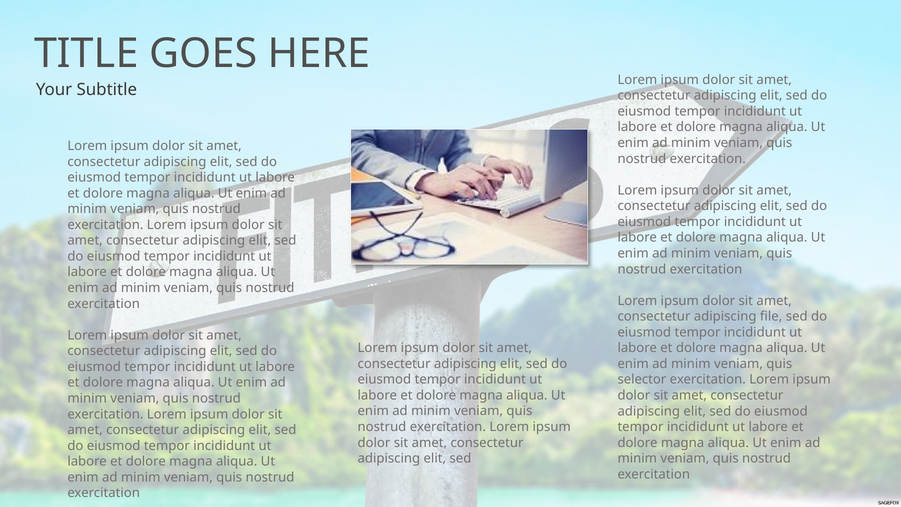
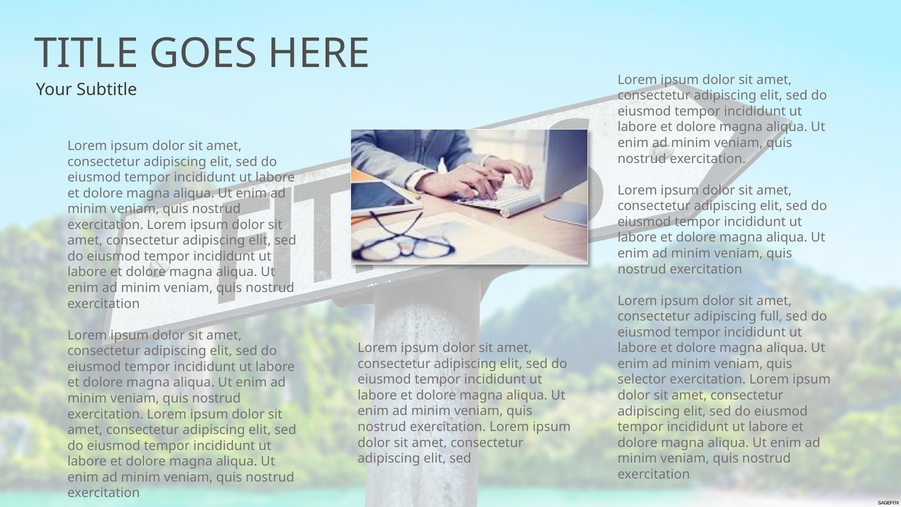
file: file -> full
